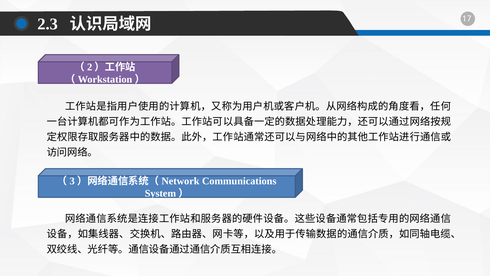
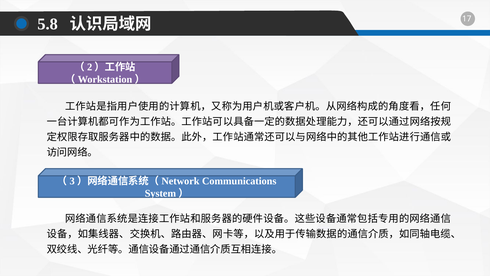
2.3: 2.3 -> 5.8
